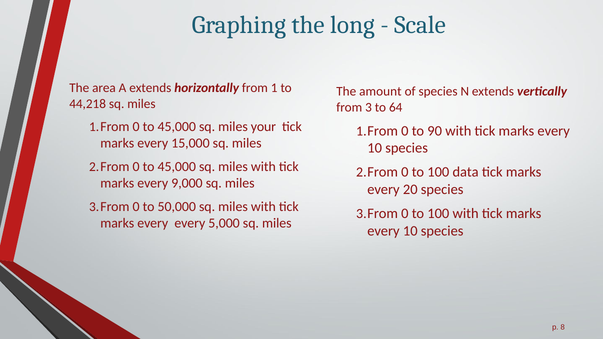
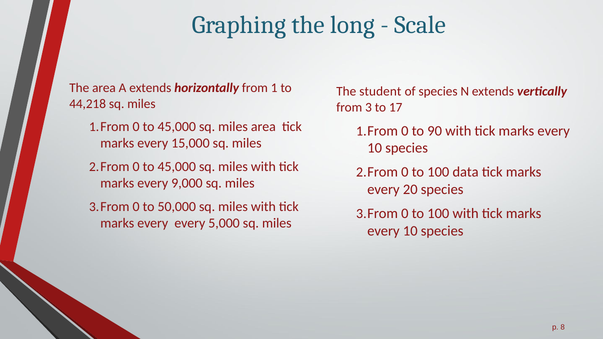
amount: amount -> student
64: 64 -> 17
miles your: your -> area
